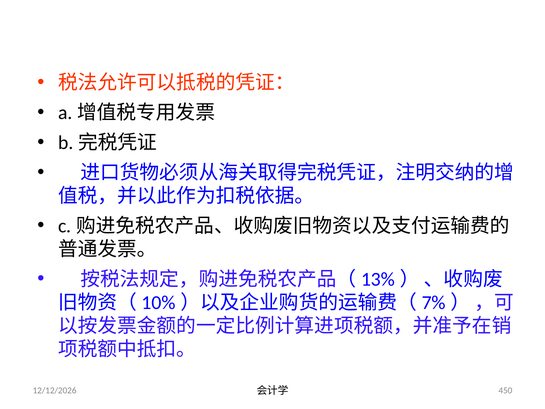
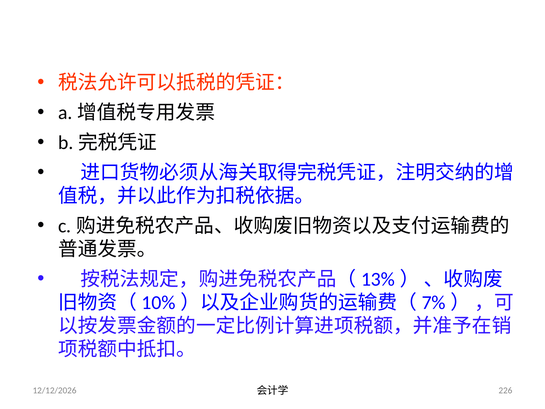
450: 450 -> 226
